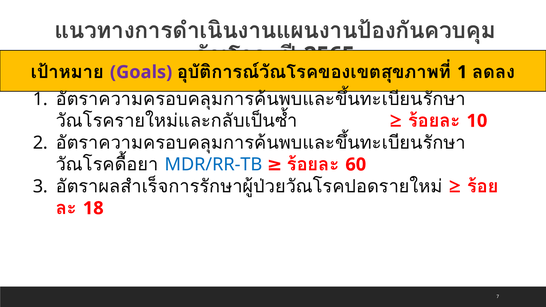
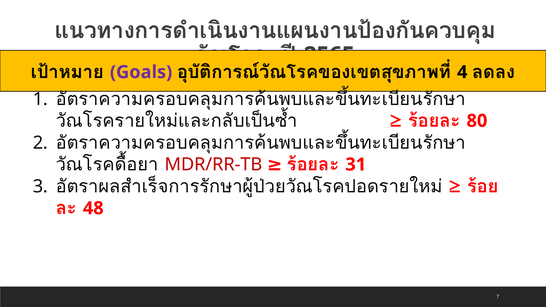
1 at (462, 72): 1 -> 4
10: 10 -> 80
MDR/RR-TB colour: blue -> red
60: 60 -> 31
18: 18 -> 48
